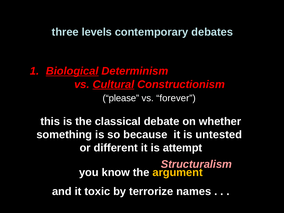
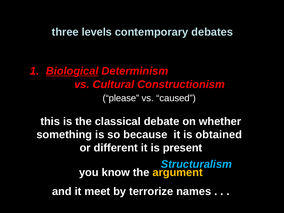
Cultural at (113, 84) underline: present -> none
forever: forever -> caused
untested: untested -> obtained
attempt: attempt -> present
Structuralism colour: pink -> light blue
toxic: toxic -> meet
